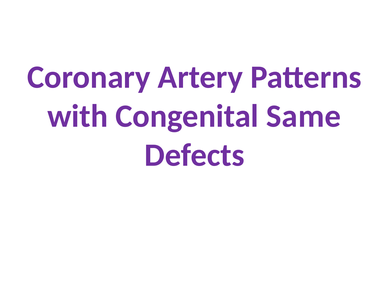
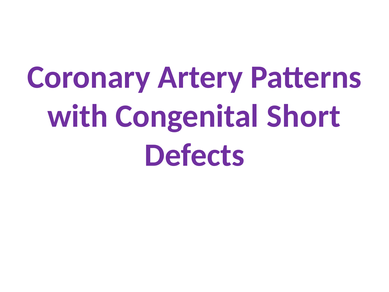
Same: Same -> Short
